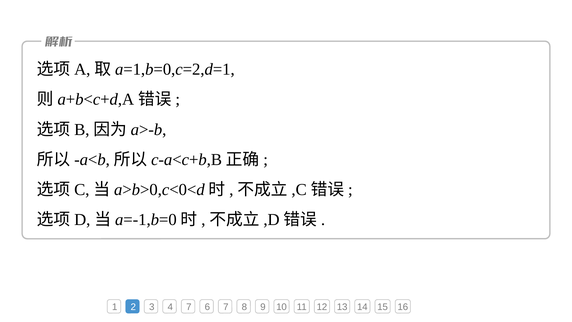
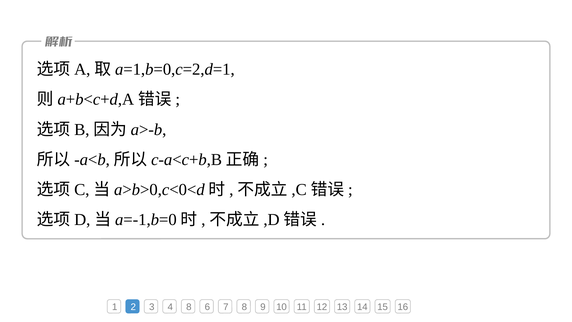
4 7: 7 -> 8
